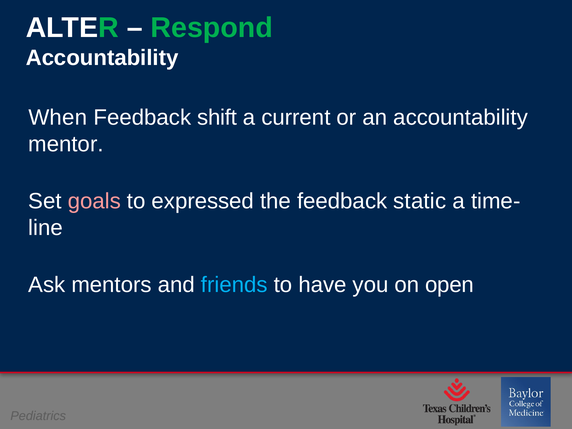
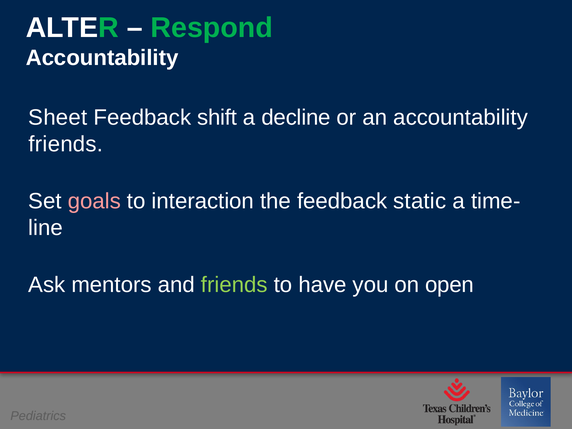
When: When -> Sheet
current: current -> decline
mentor at (66, 144): mentor -> friends
expressed: expressed -> interaction
friends at (234, 285) colour: light blue -> light green
